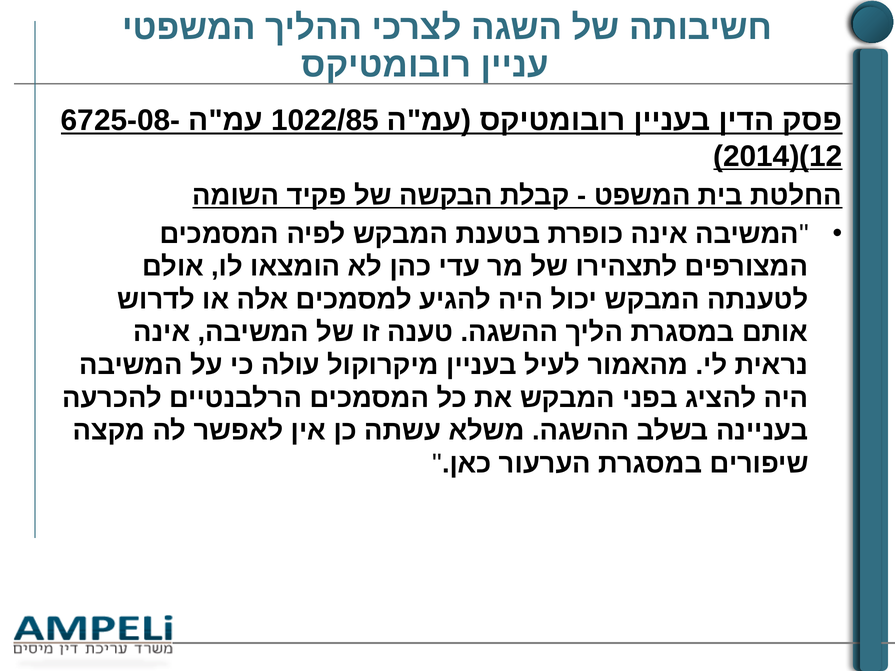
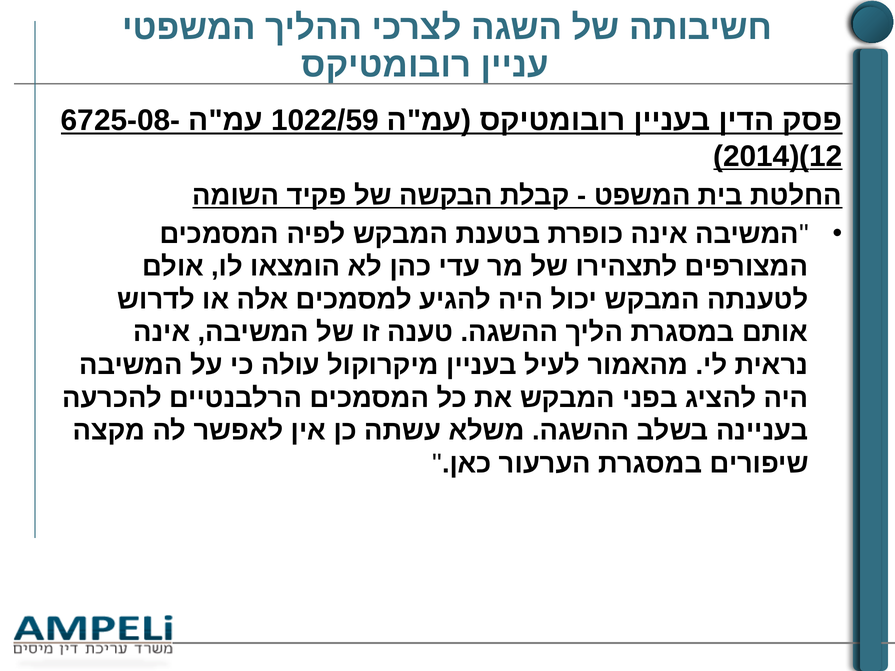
1022/85: 1022/85 -> 1022/59
